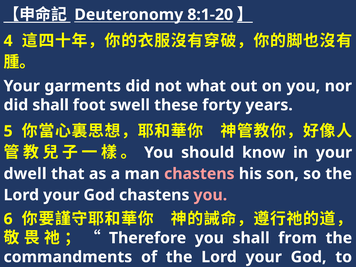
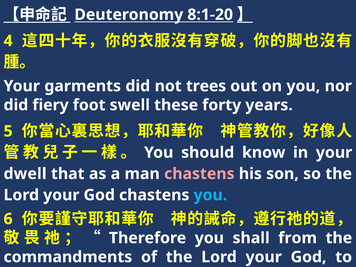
what: what -> trees
did shall: shall -> fiery
you at (210, 195) colour: pink -> light blue
